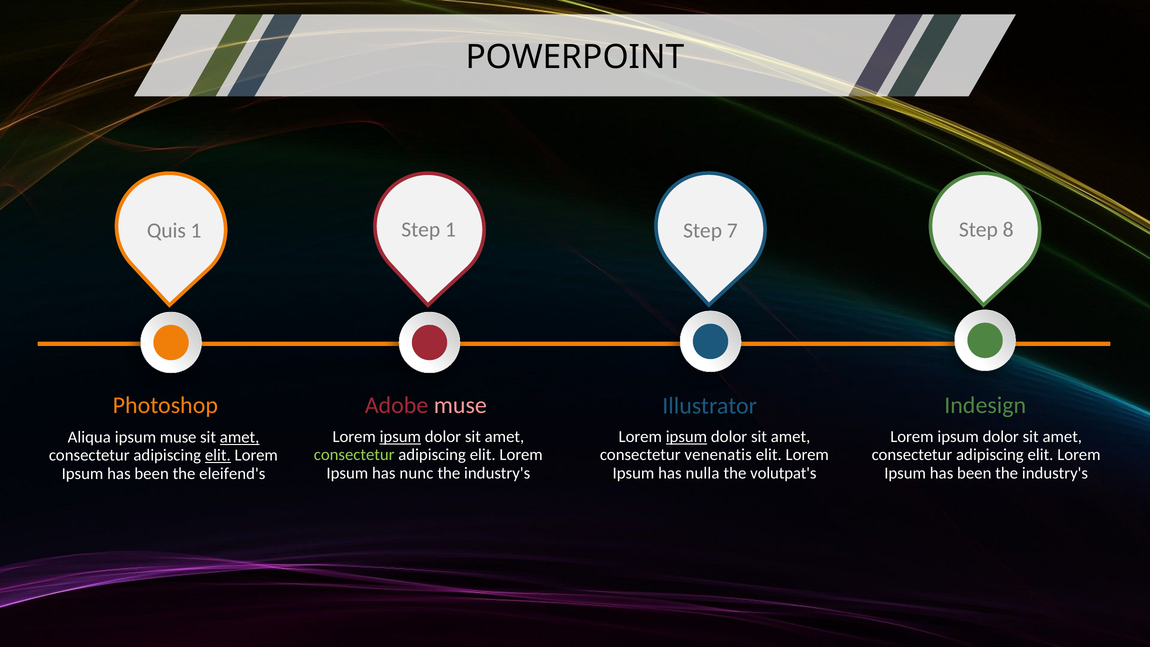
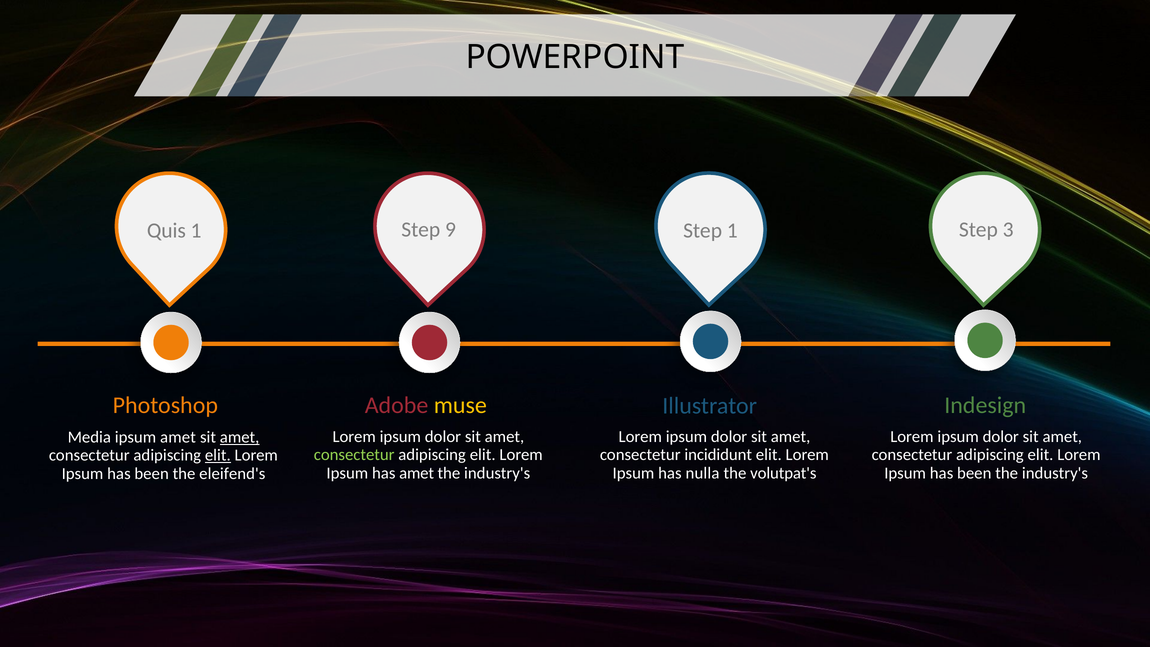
Step 1: 1 -> 9
Step 7: 7 -> 1
8: 8 -> 3
muse at (460, 405) colour: pink -> yellow
ipsum at (400, 437) underline: present -> none
ipsum at (686, 437) underline: present -> none
Aliqua: Aliqua -> Media
ipsum muse: muse -> amet
venenatis: venenatis -> incididunt
has nunc: nunc -> amet
